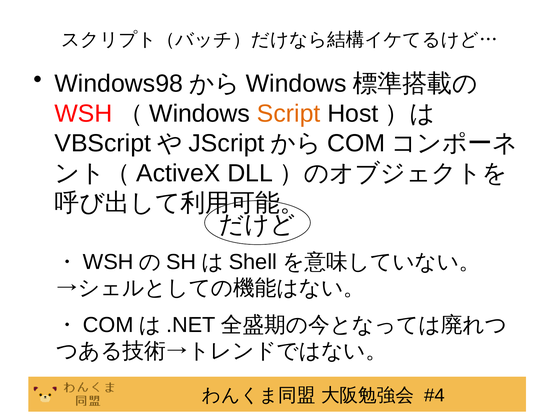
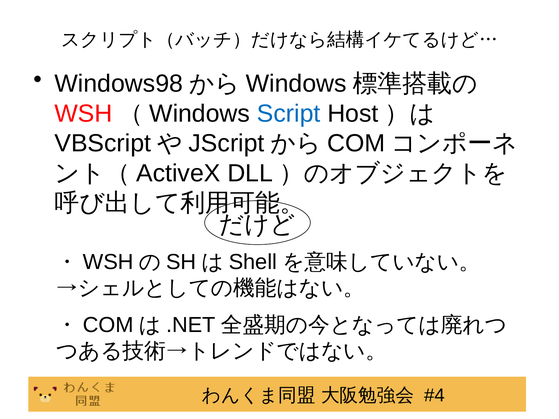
Script colour: orange -> blue
